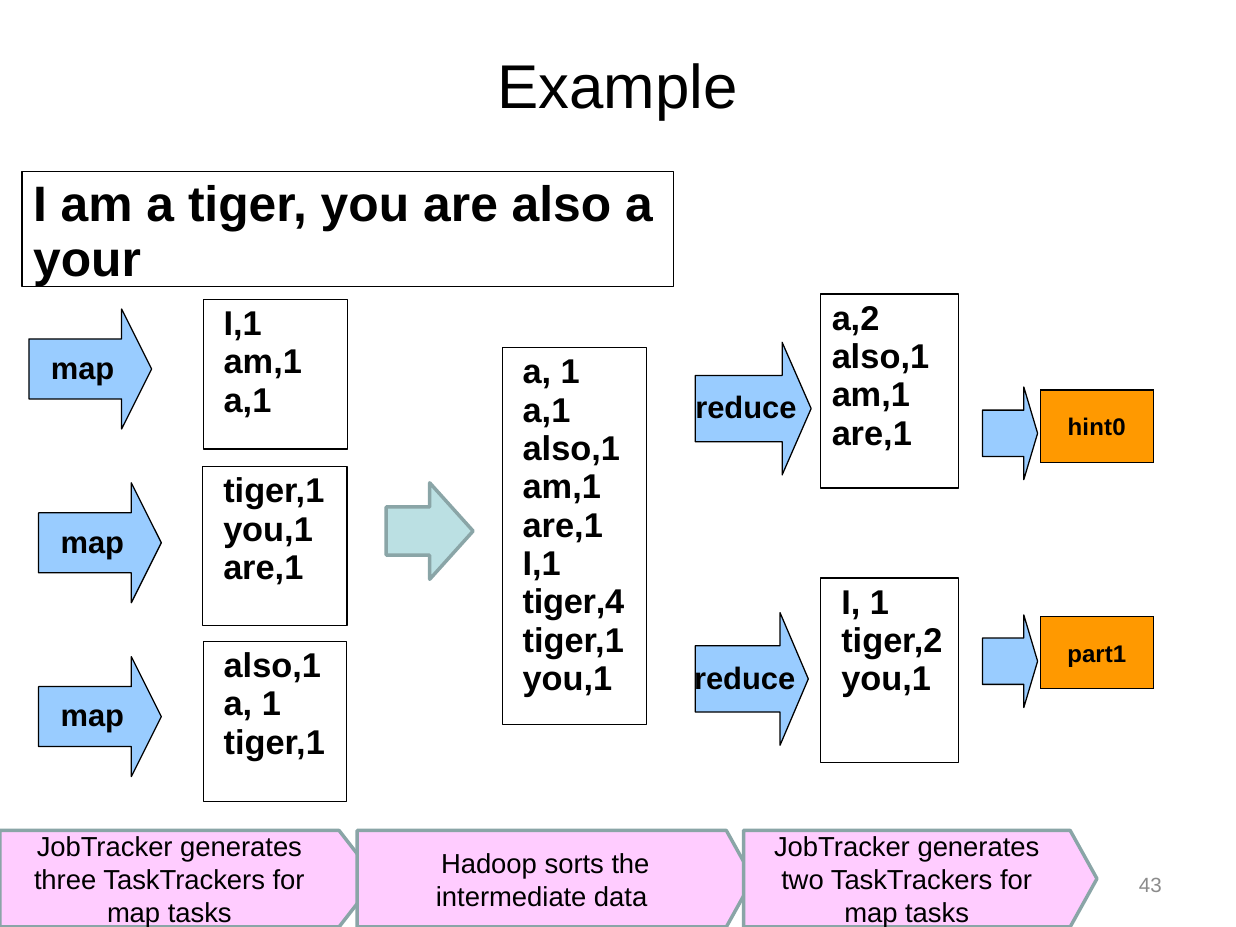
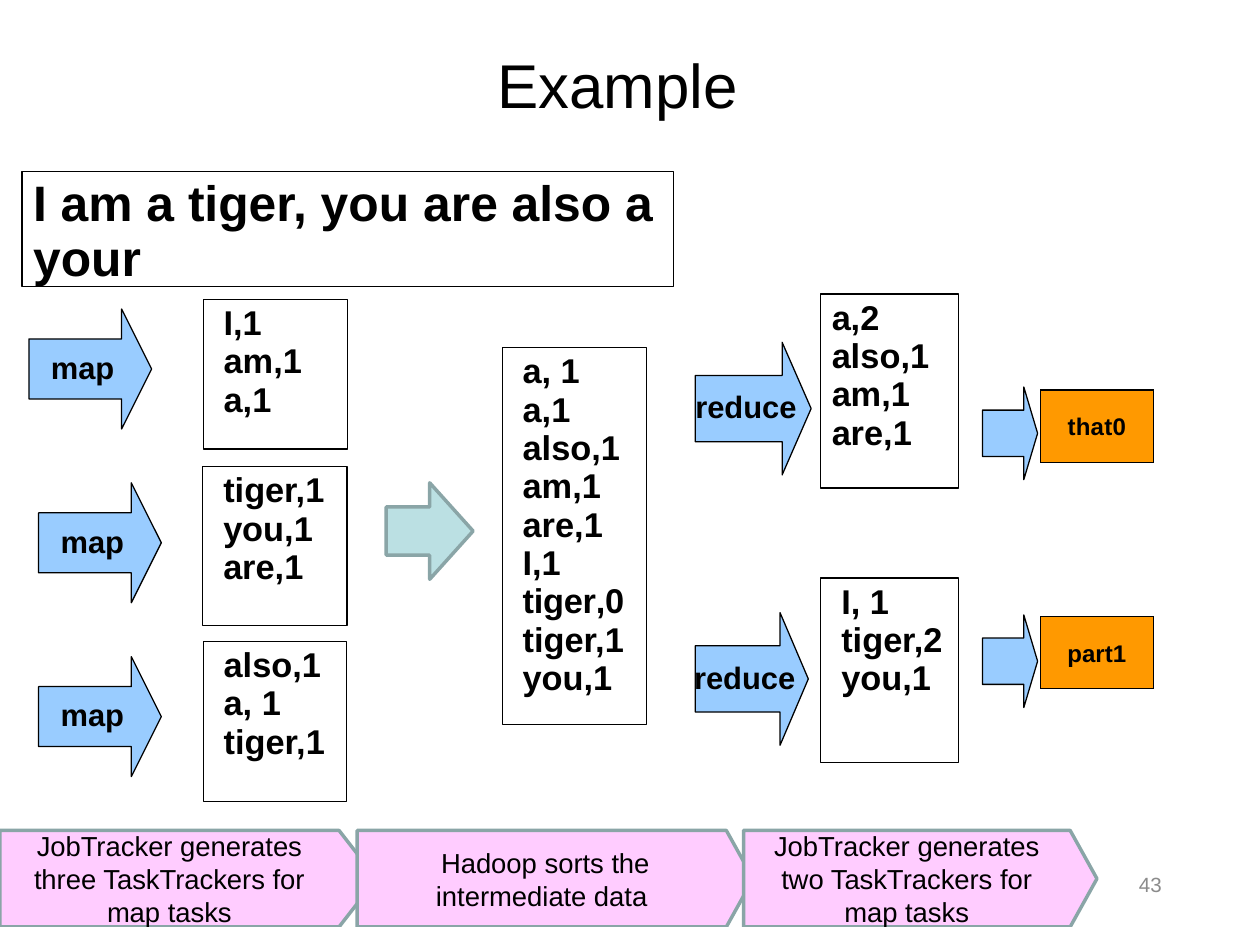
hint0: hint0 -> that0
tiger,4: tiger,4 -> tiger,0
